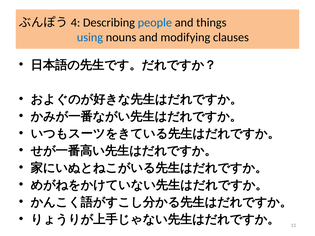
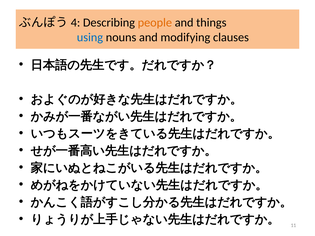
people colour: blue -> orange
